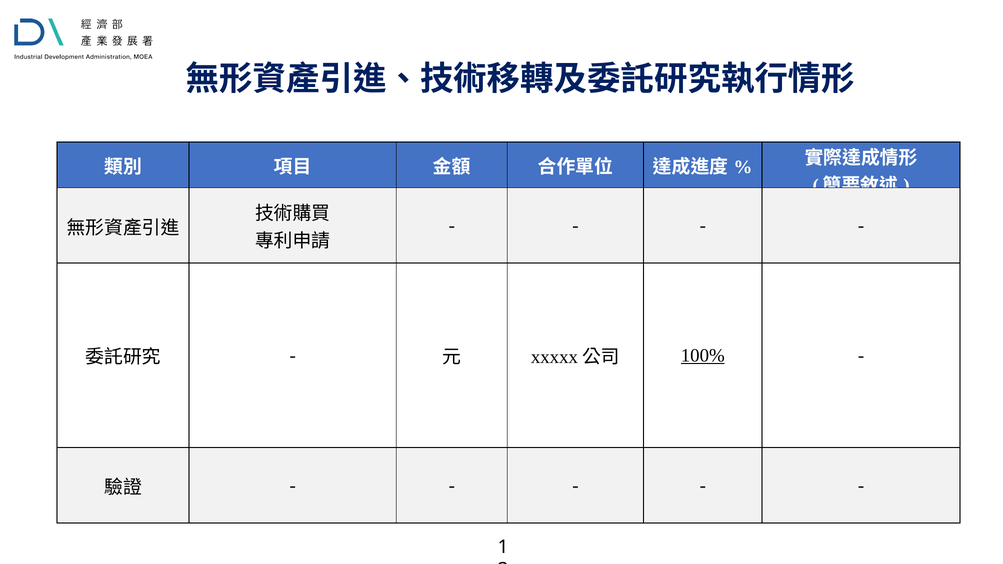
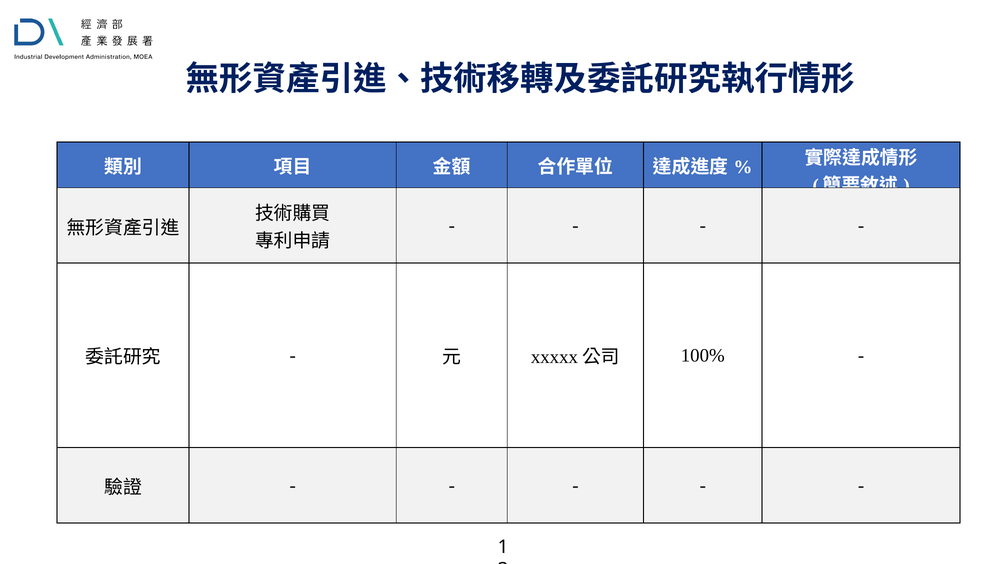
100% underline: present -> none
